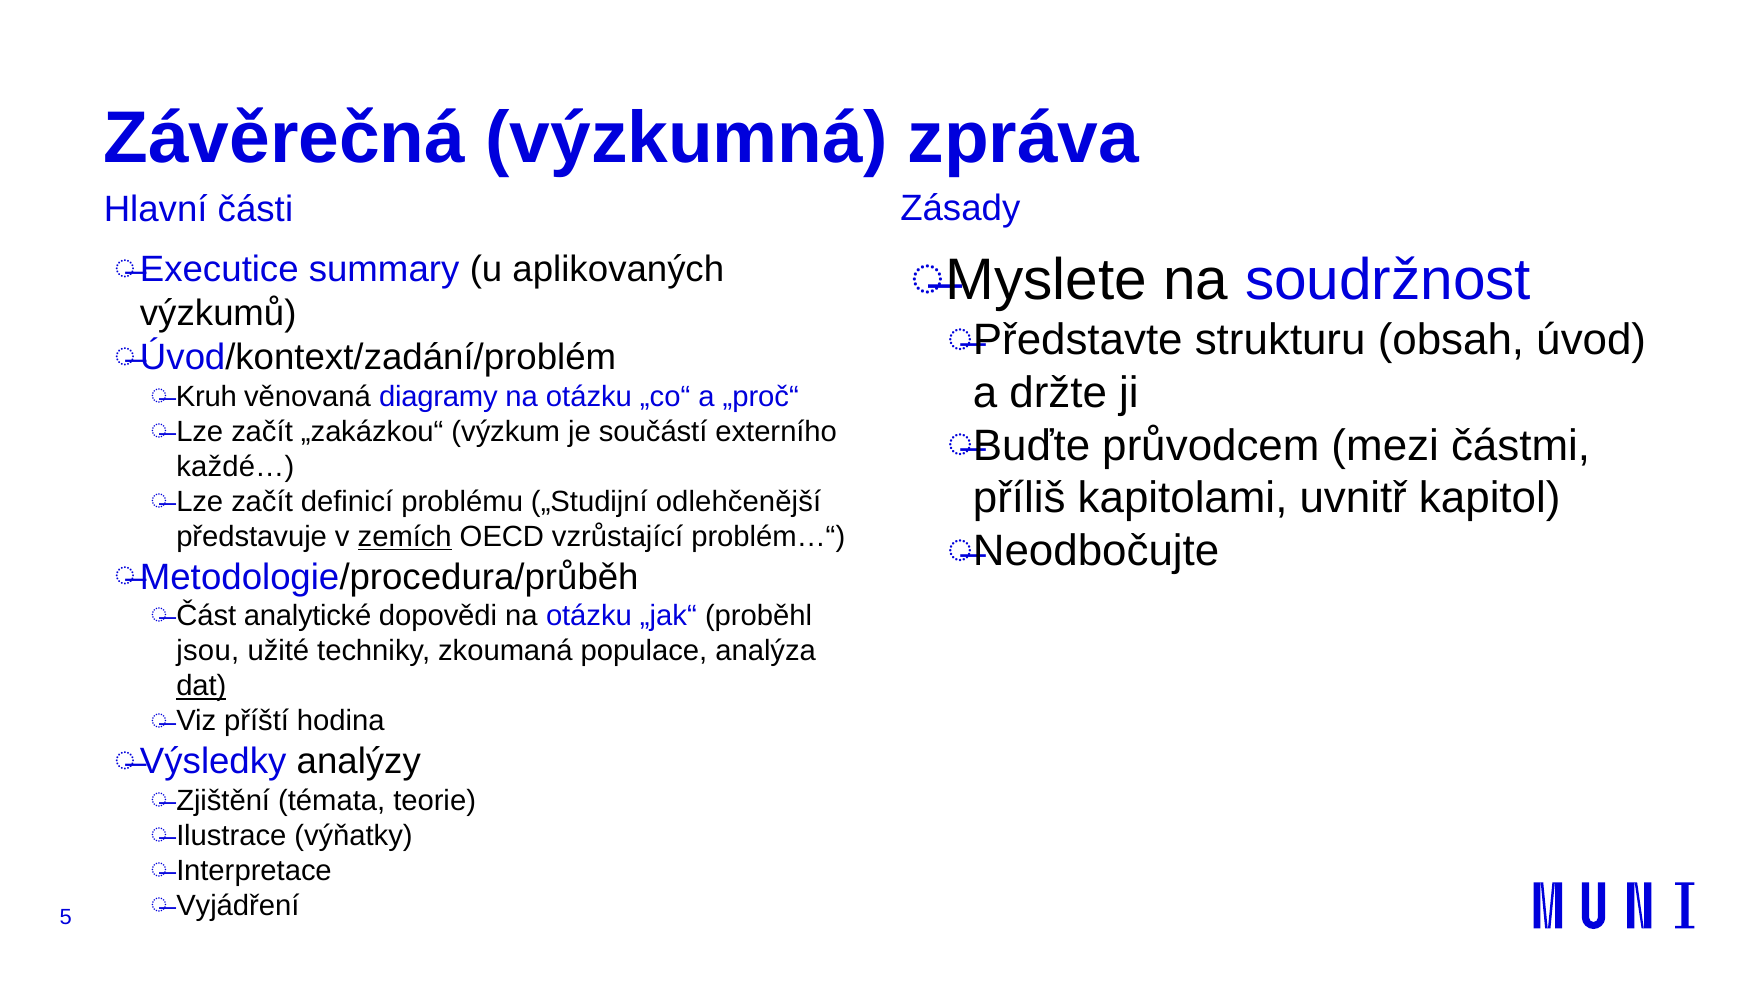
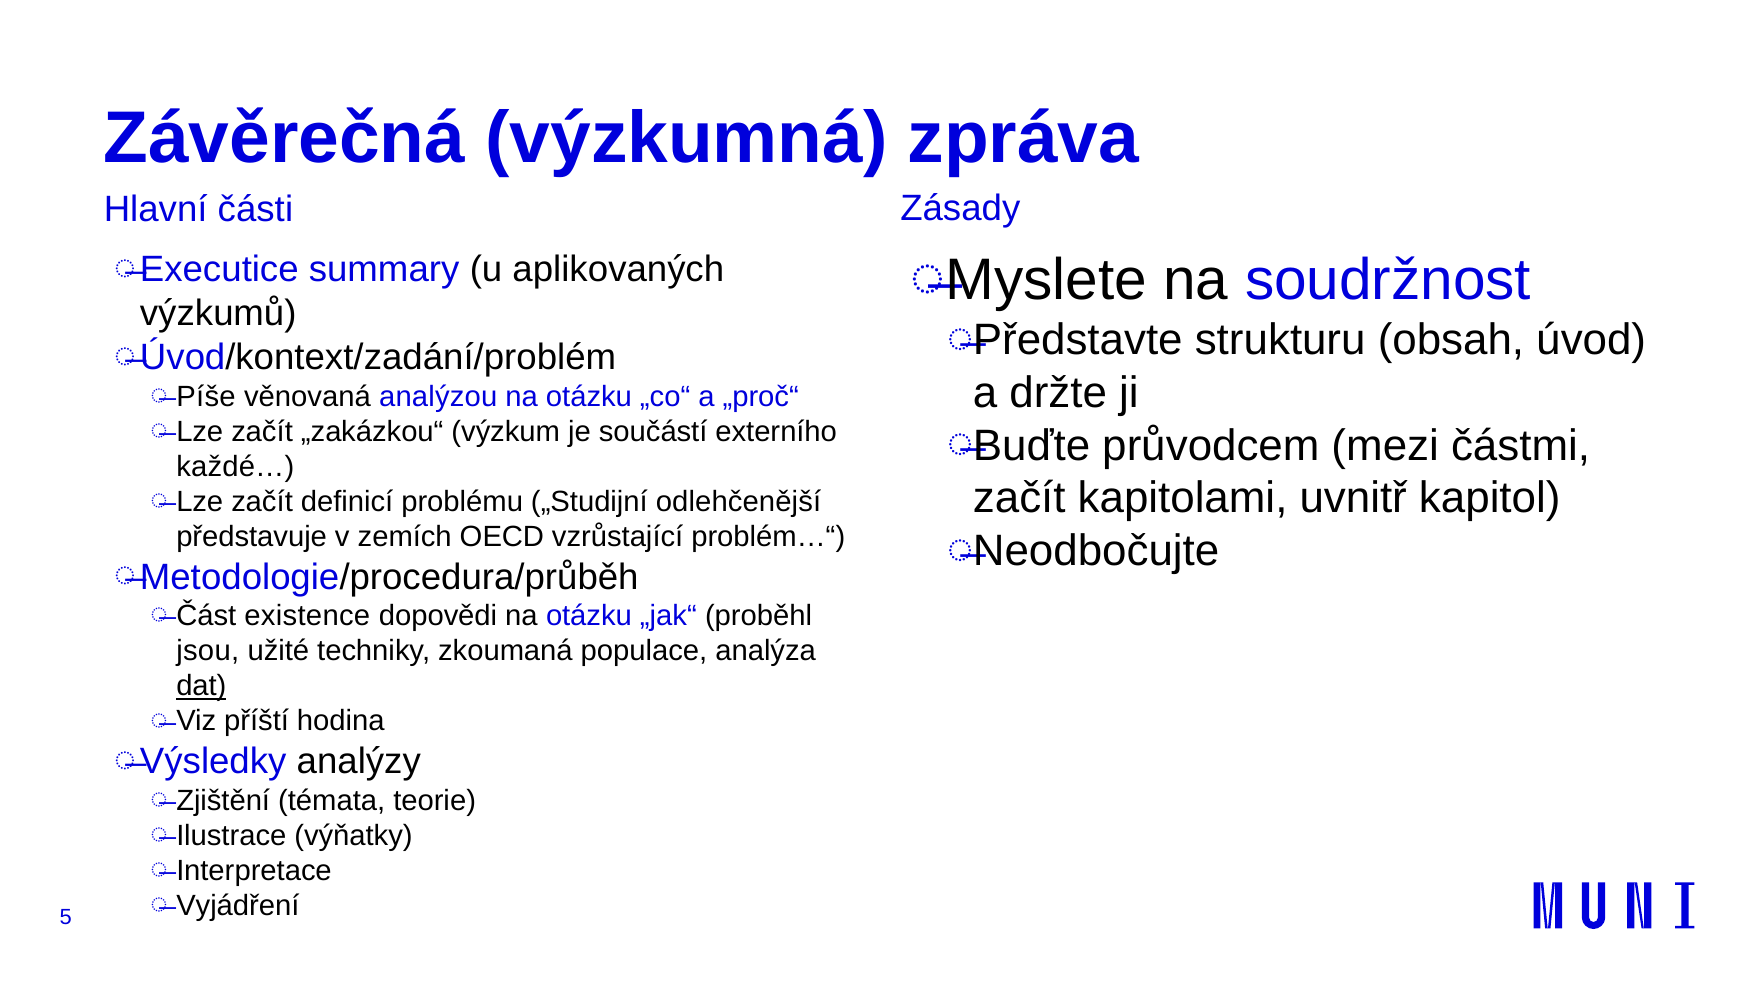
Kruh: Kruh -> Píše
diagramy: diagramy -> analýzou
příliš at (1019, 498): příliš -> začít
zemích underline: present -> none
analytické: analytické -> existence
